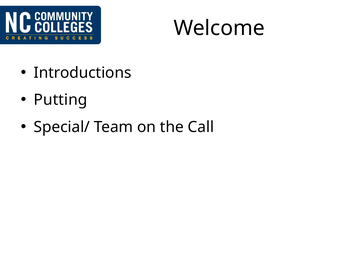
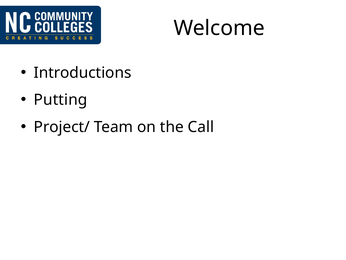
Special/: Special/ -> Project/
